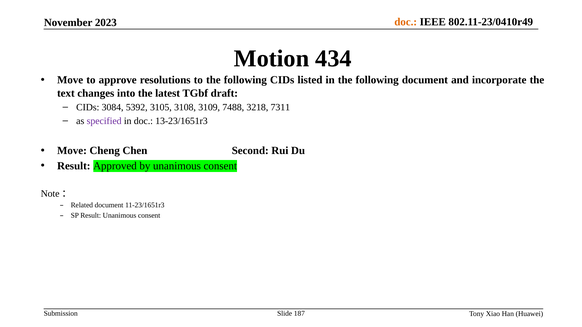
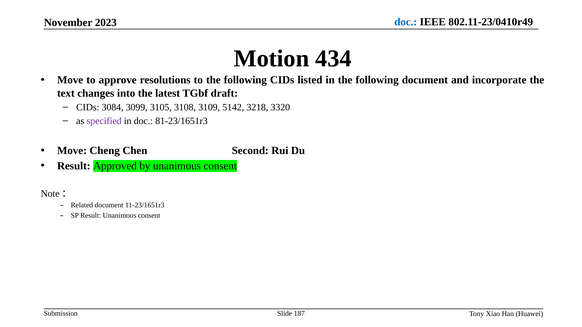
doc at (406, 22) colour: orange -> blue
5392: 5392 -> 3099
7488: 7488 -> 5142
7311: 7311 -> 3320
13-23/1651r3: 13-23/1651r3 -> 81-23/1651r3
